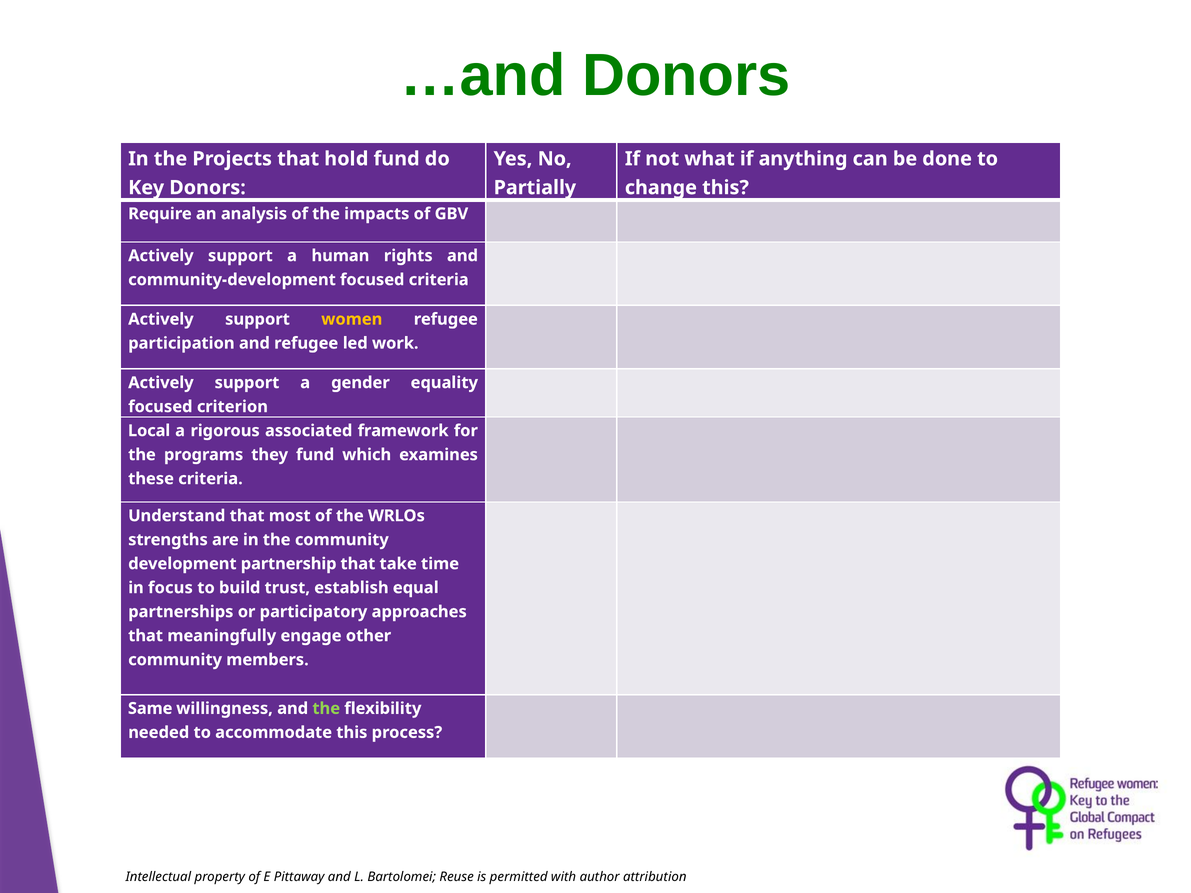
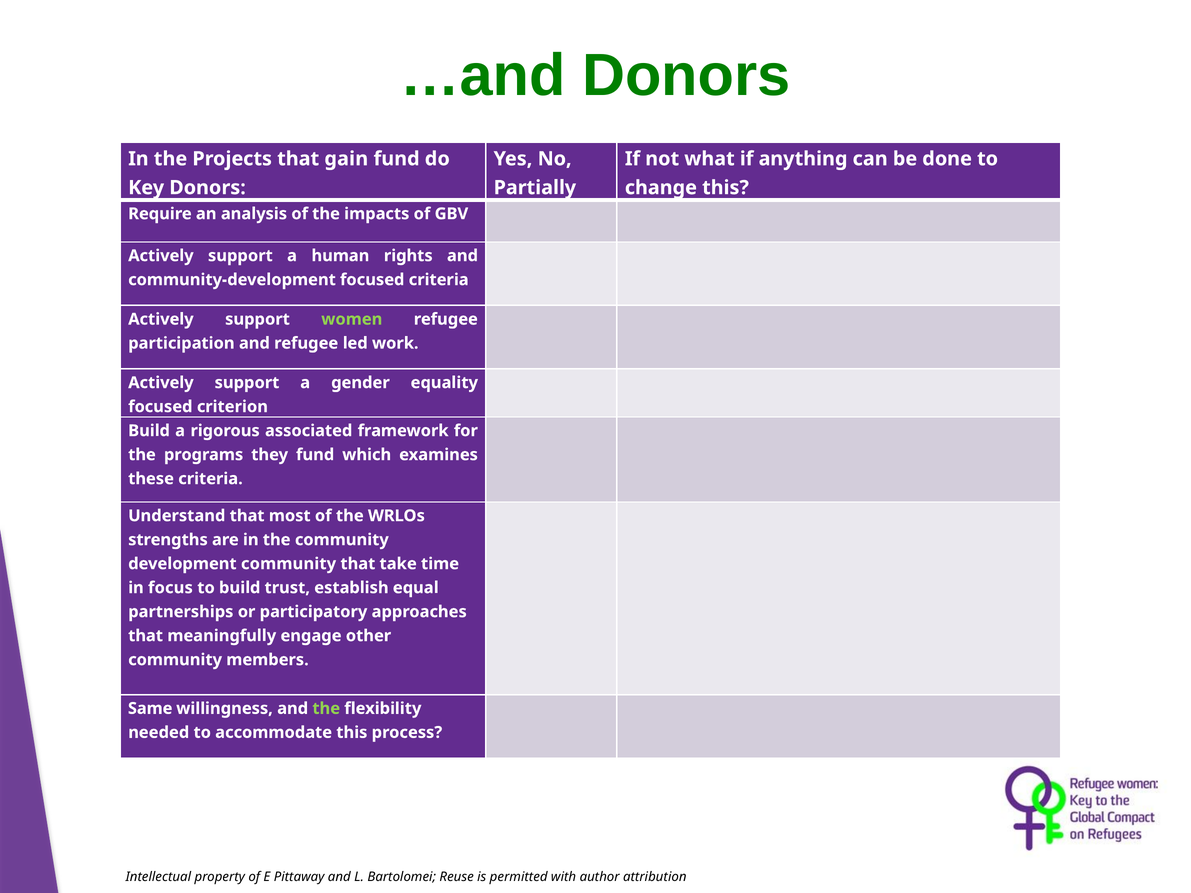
hold: hold -> gain
women colour: yellow -> light green
Local at (149, 431): Local -> Build
development partnership: partnership -> community
